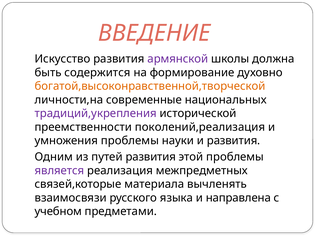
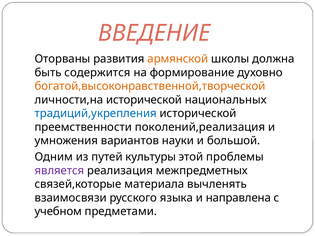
Искусство: Искусство -> Оторваны
армянской colour: purple -> orange
личности,на современные: современные -> исторической
традиций,укрепления colour: purple -> blue
умножения проблемы: проблемы -> вариантов
и развития: развития -> большой
путей развития: развития -> культуры
